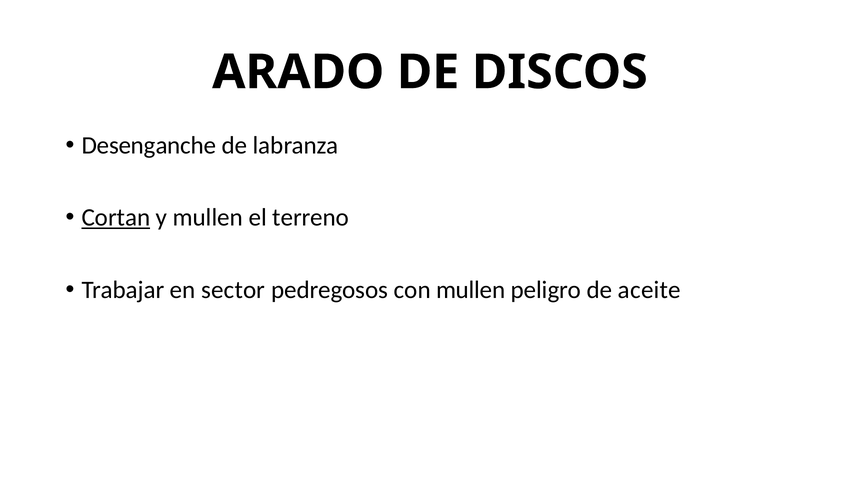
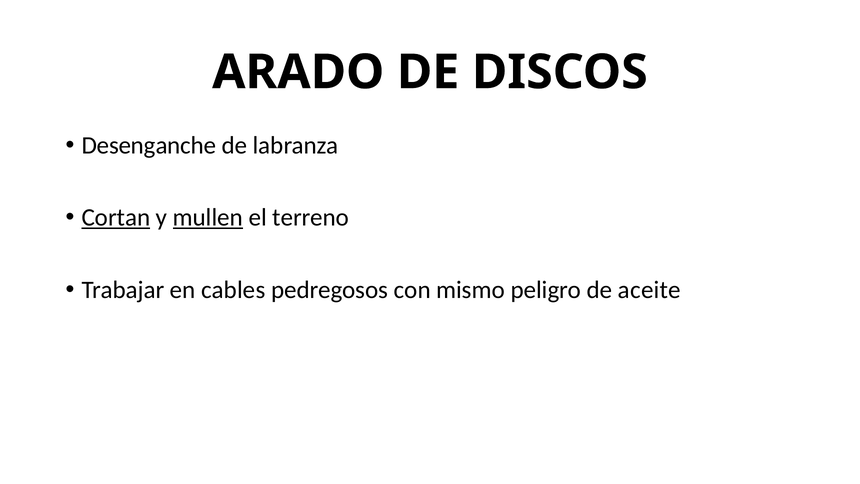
mullen at (208, 218) underline: none -> present
sector: sector -> cables
con mullen: mullen -> mismo
